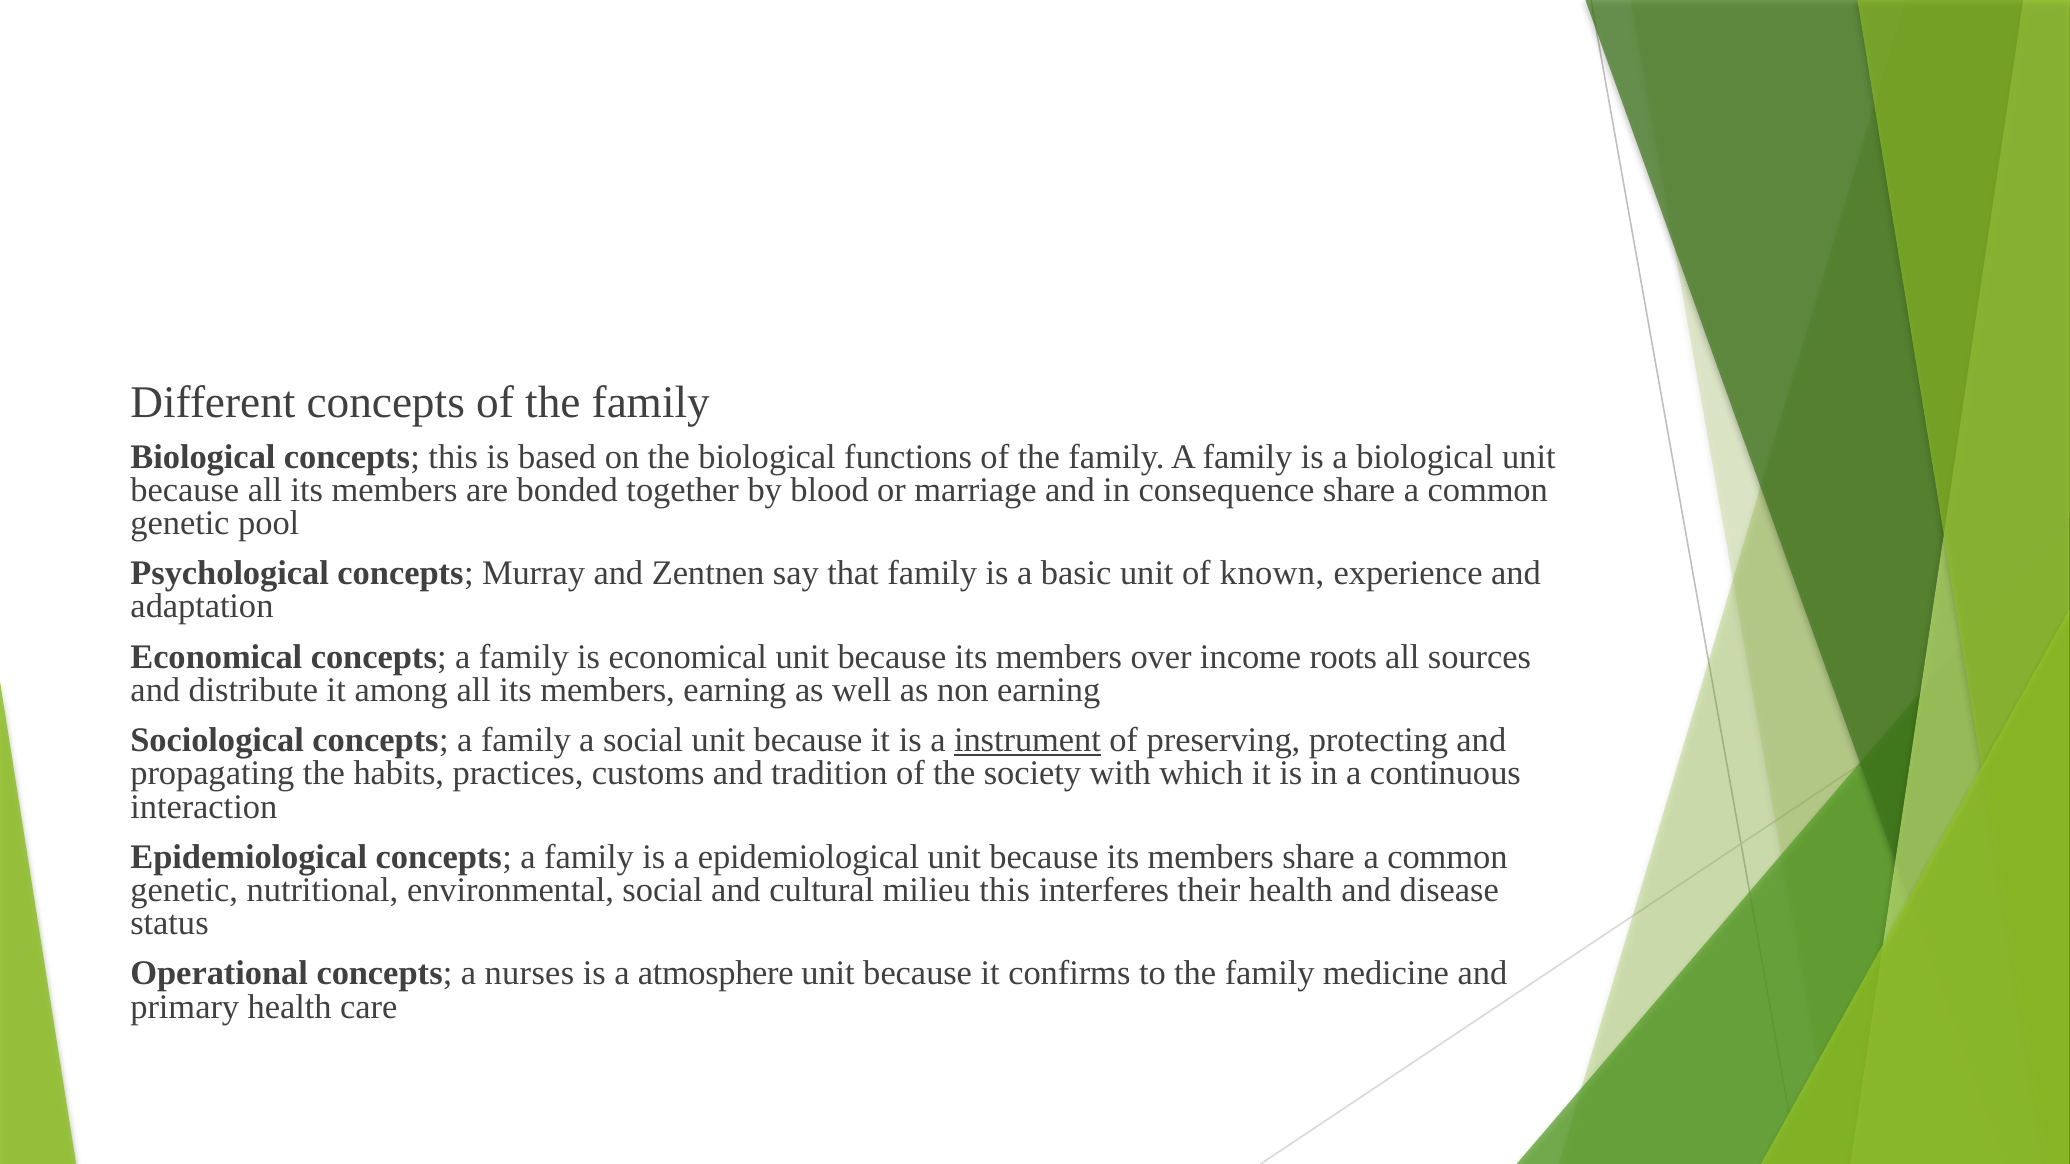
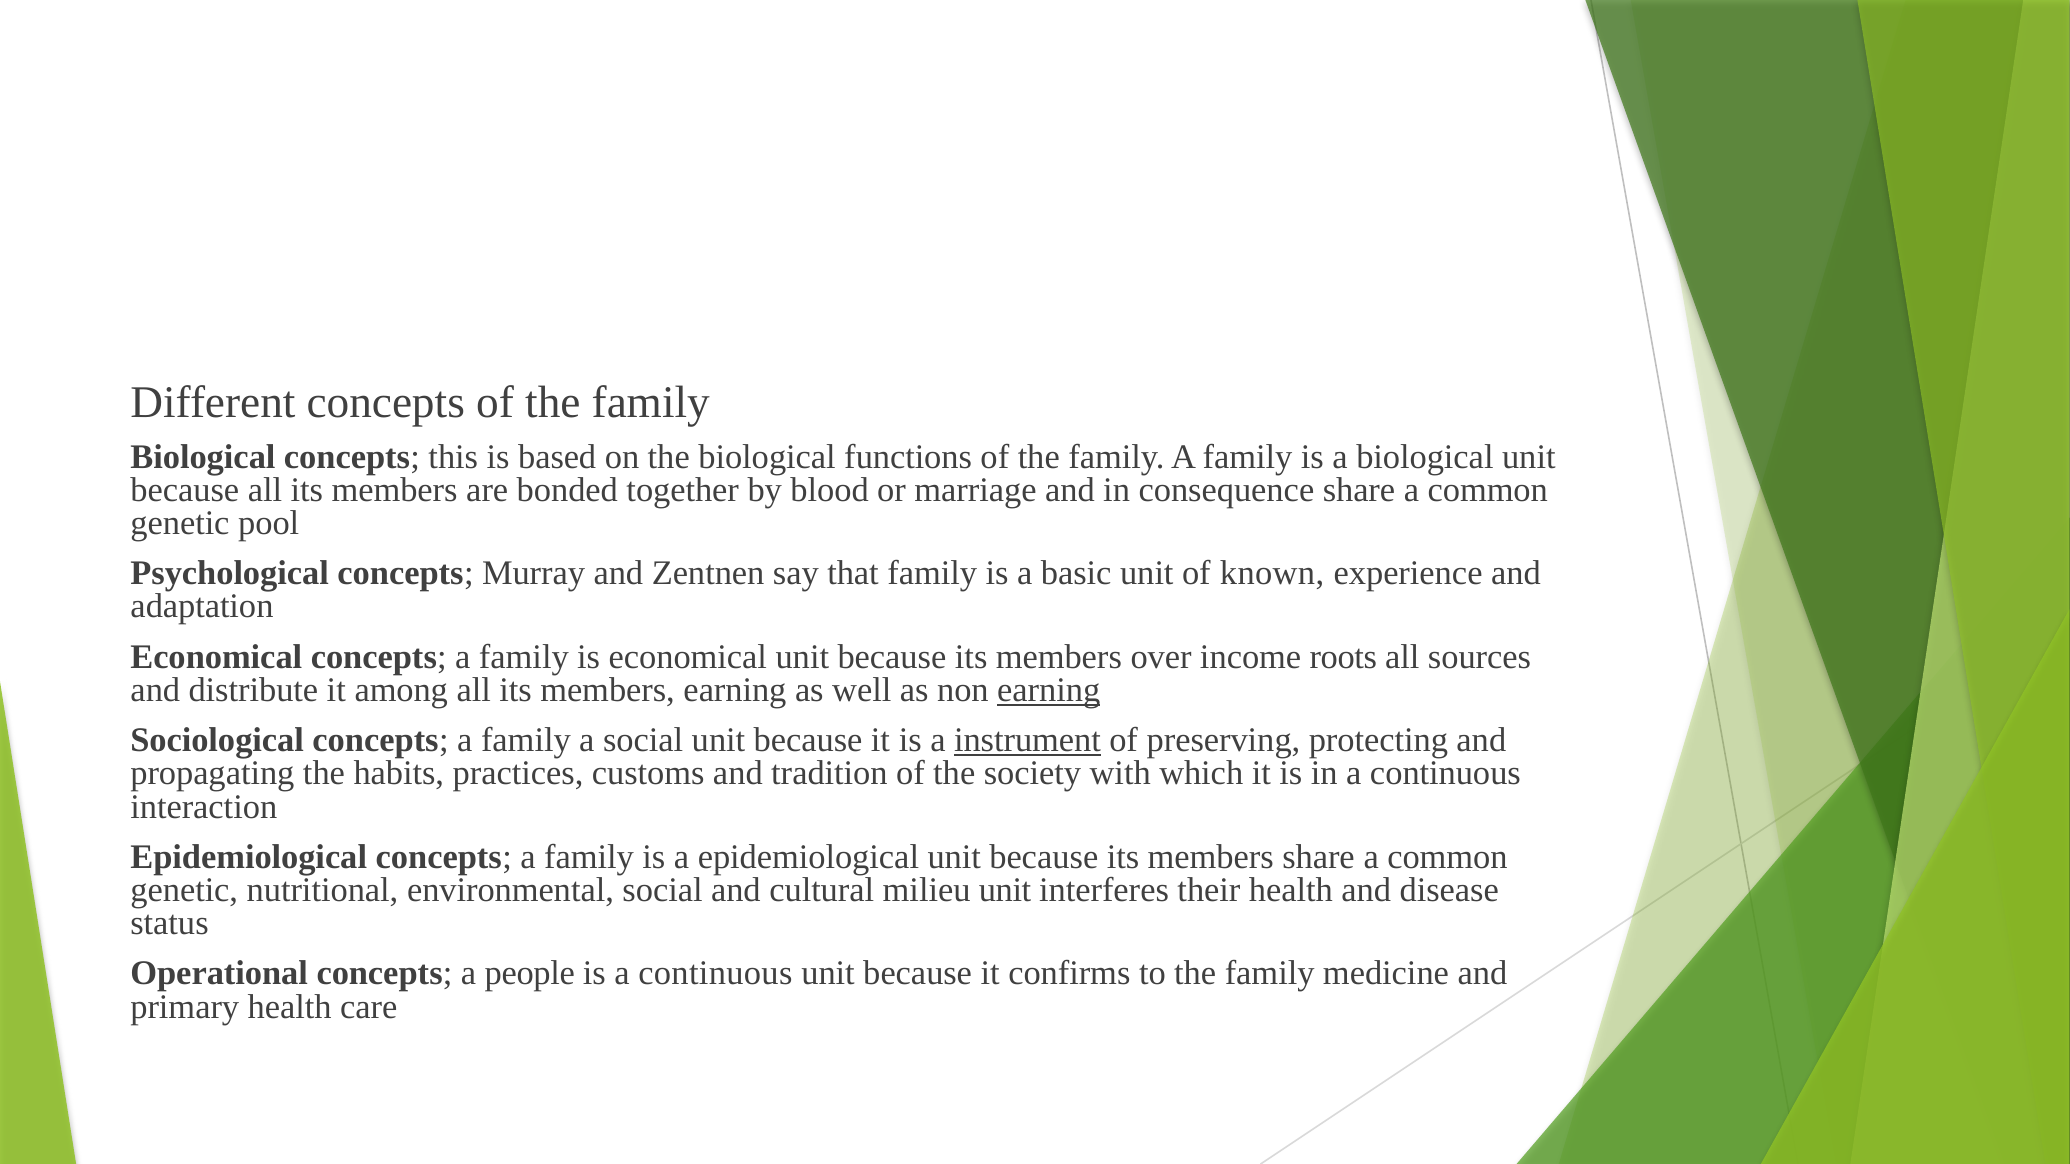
earning at (1049, 690) underline: none -> present
milieu this: this -> unit
nurses: nurses -> people
is a atmosphere: atmosphere -> continuous
